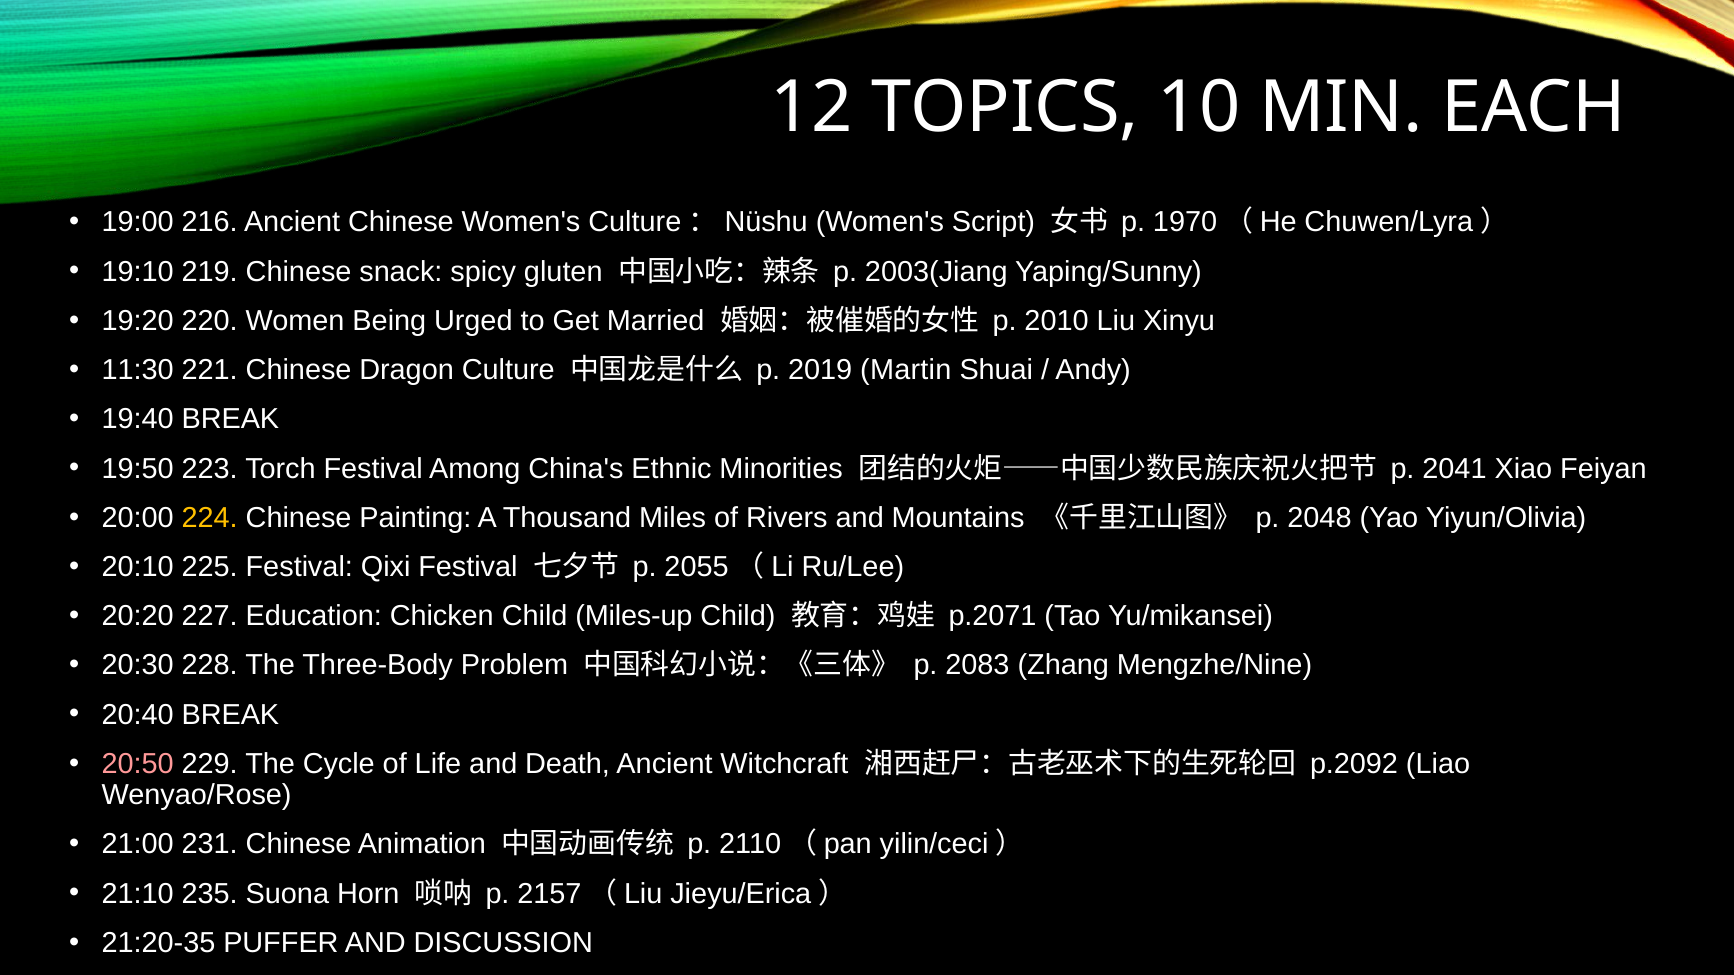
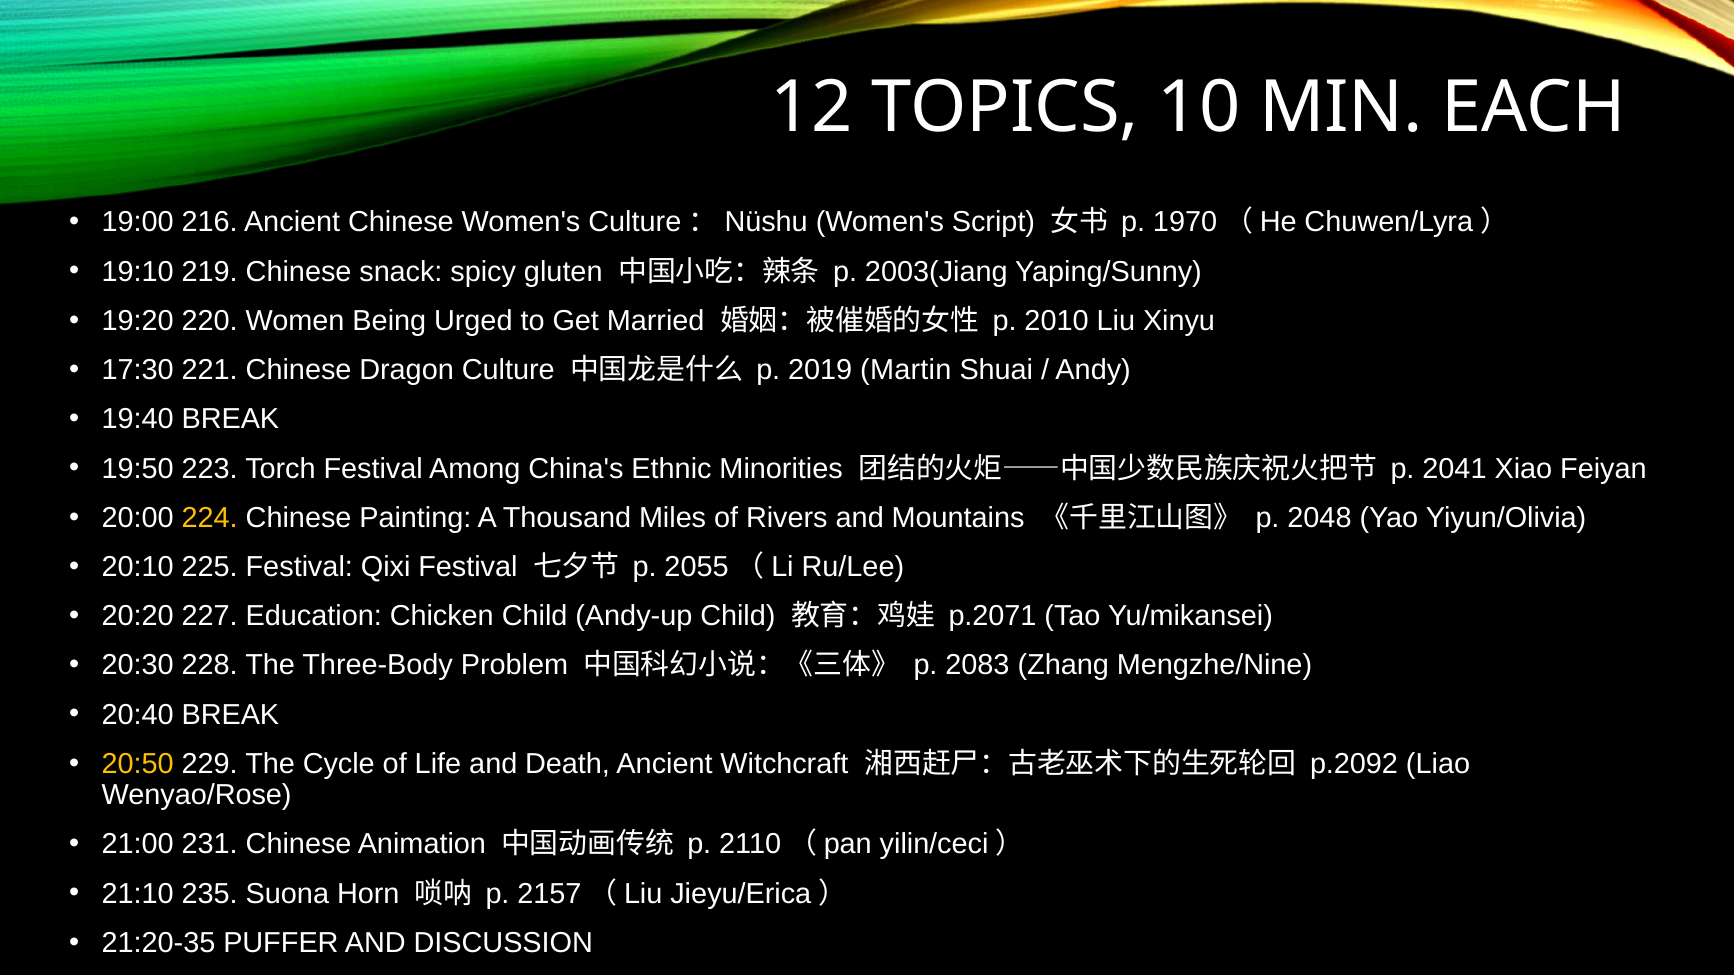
11:30: 11:30 -> 17:30
Miles-up: Miles-up -> Andy-up
20:50 colour: pink -> yellow
